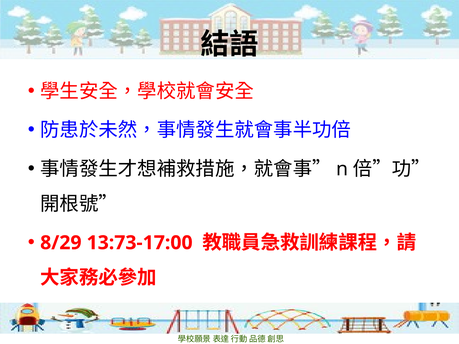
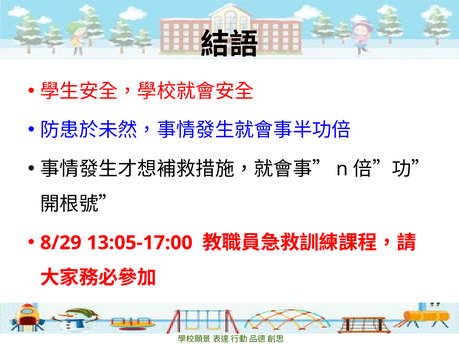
13:73-17:00: 13:73-17:00 -> 13:05-17:00
